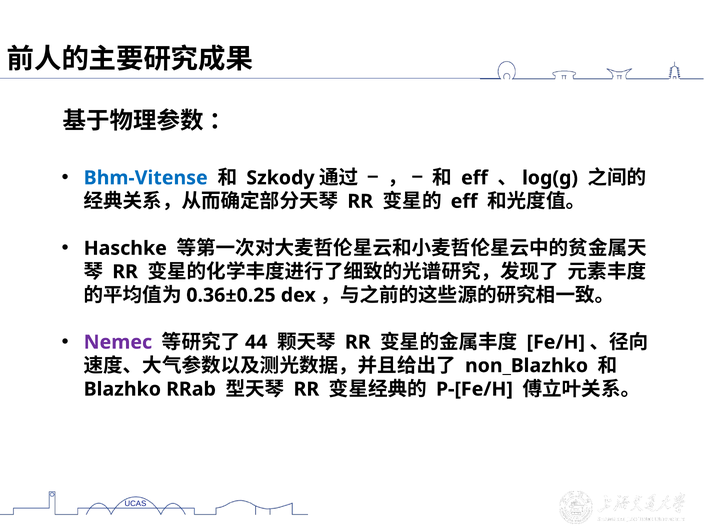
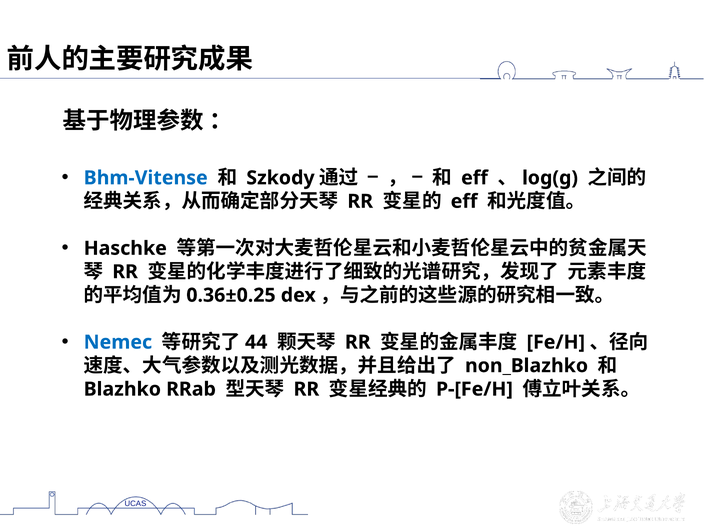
Nemec colour: purple -> blue
